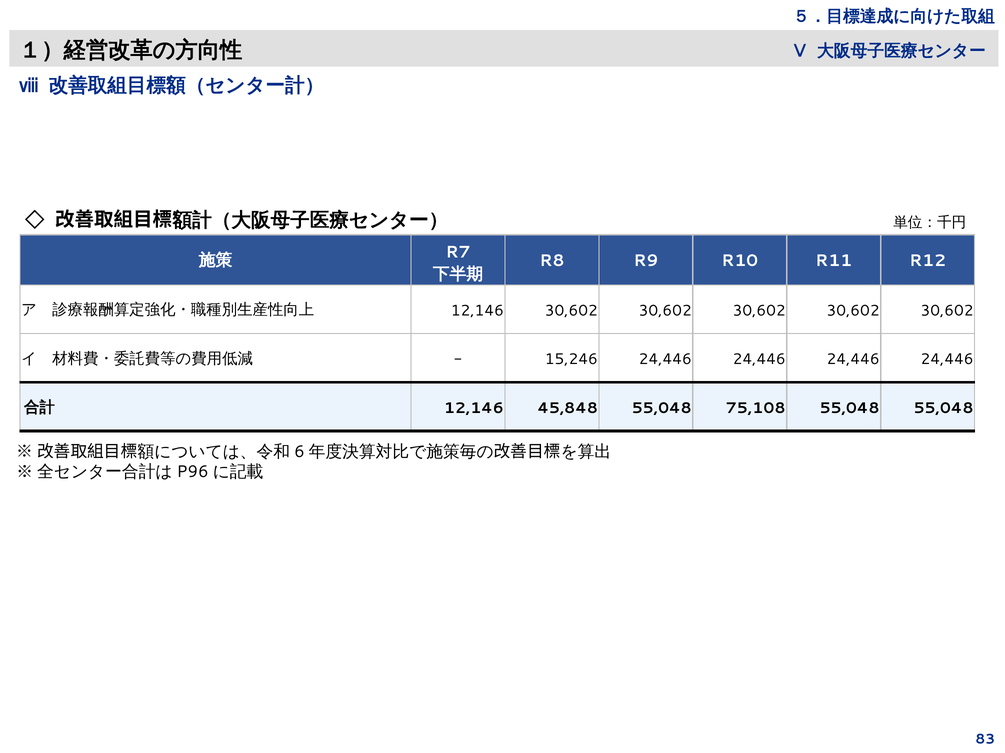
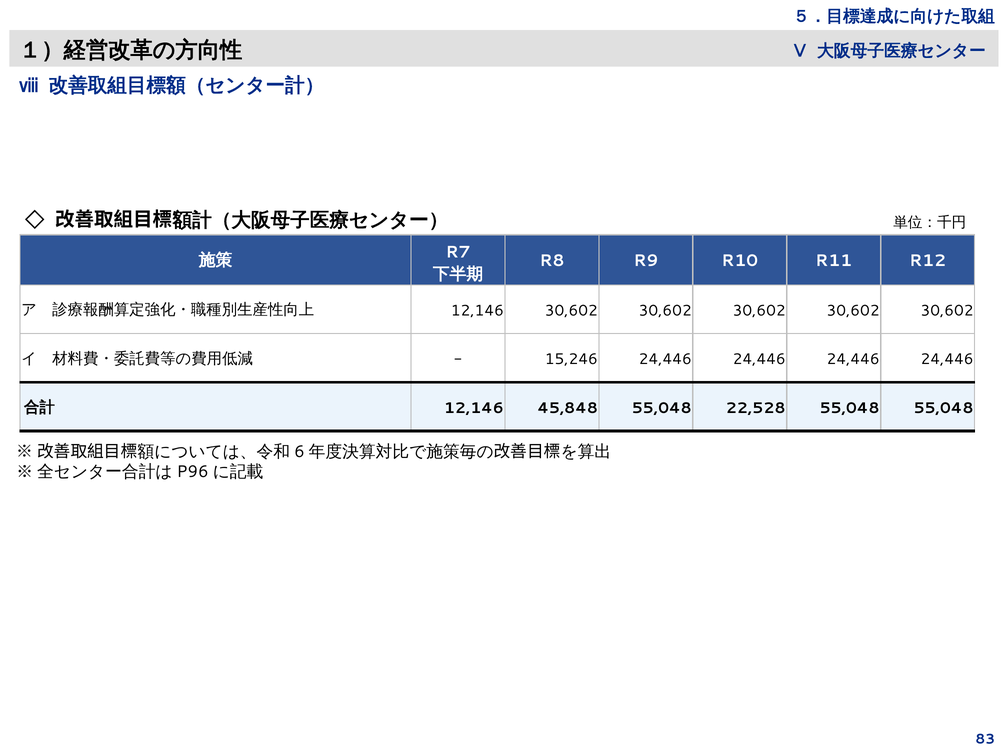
75,108: 75,108 -> 22,528
